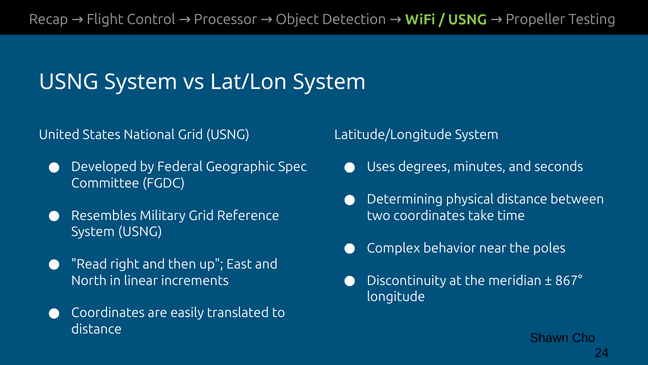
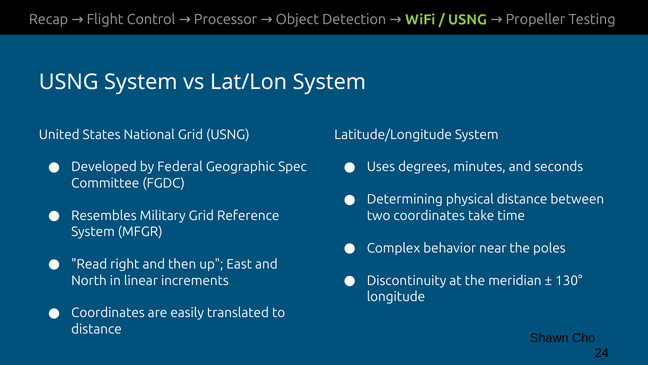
System USNG: USNG -> MFGR
867°: 867° -> 130°
